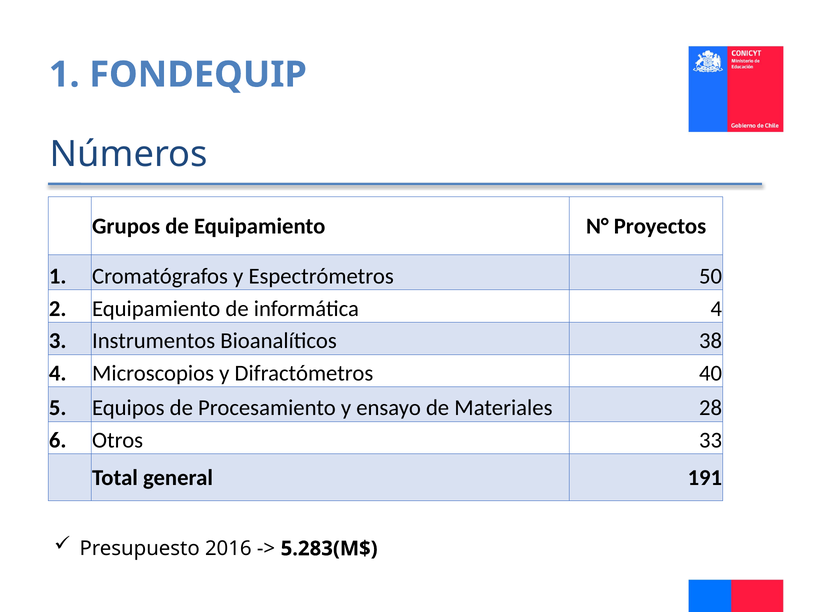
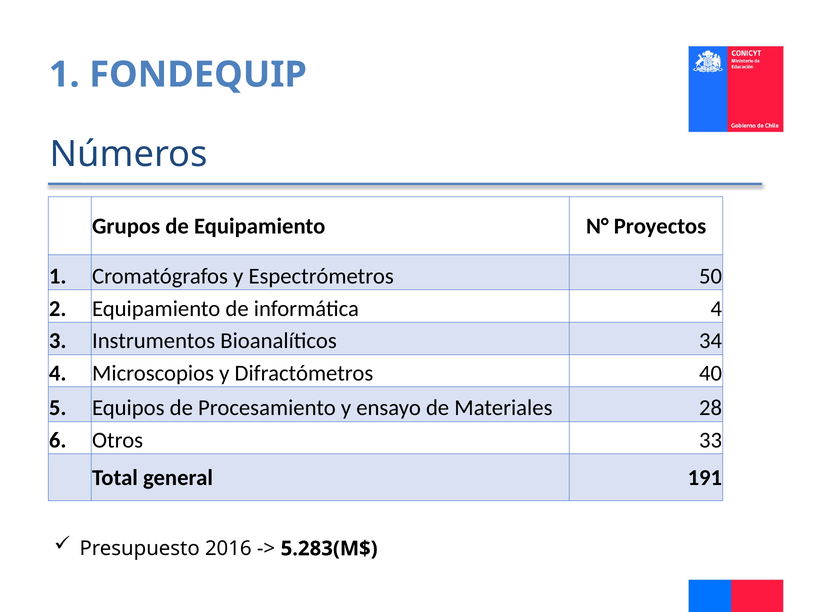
38: 38 -> 34
